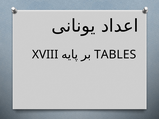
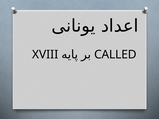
TABLES: TABLES -> CALLED
